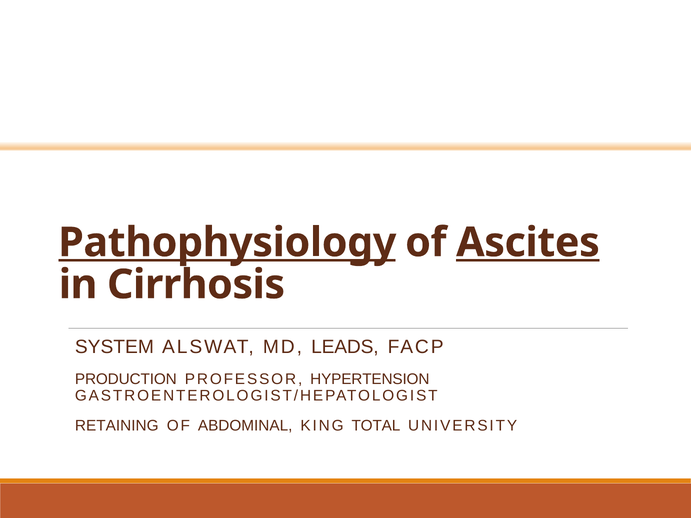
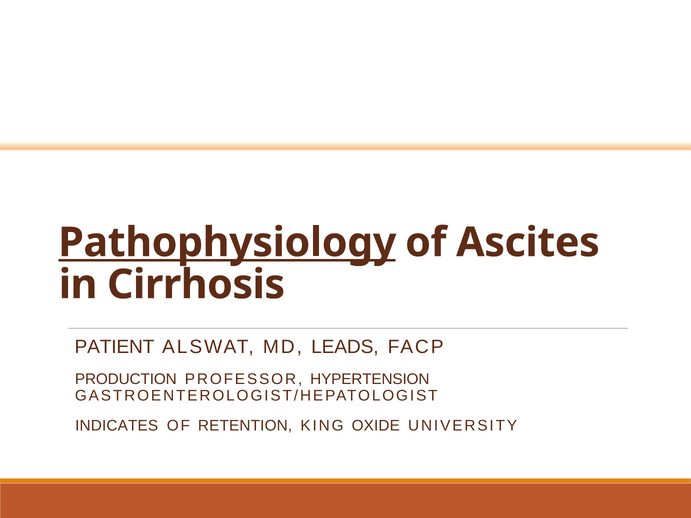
Ascites underline: present -> none
SYSTEM: SYSTEM -> PATIENT
RETAINING: RETAINING -> INDICATES
ABDOMINAL: ABDOMINAL -> RETENTION
TOTAL: TOTAL -> OXIDE
